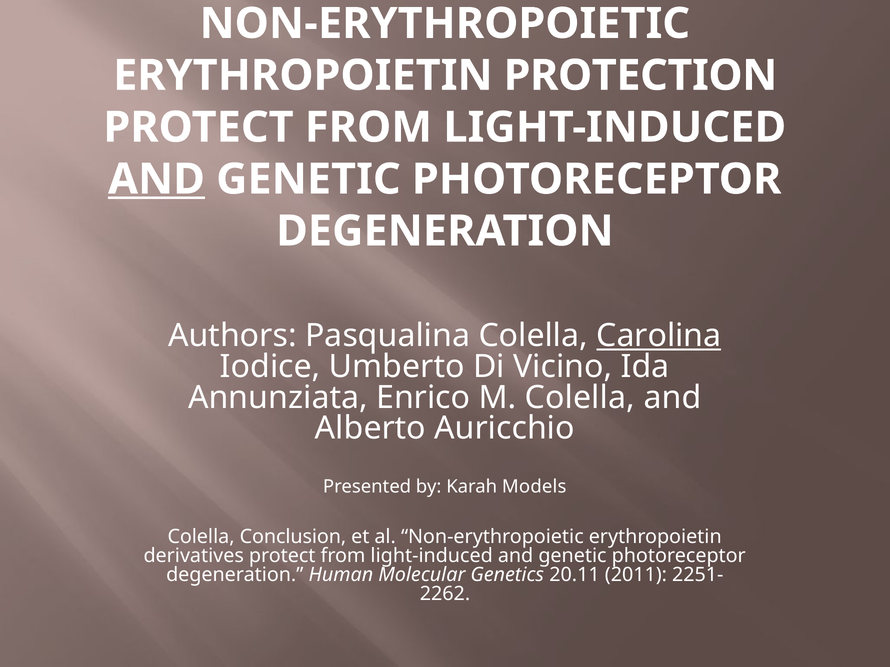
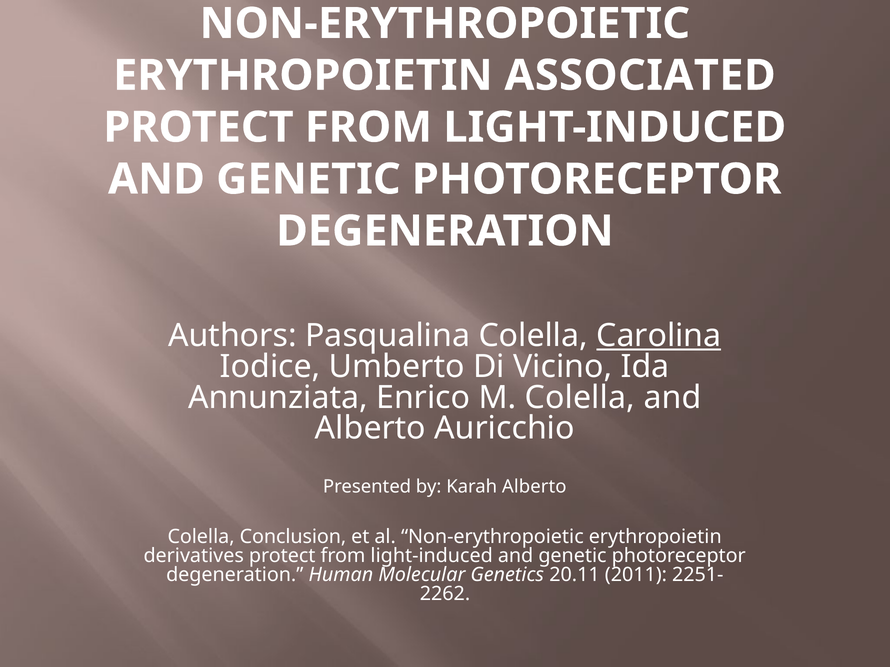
PROTECTION: PROTECTION -> ASSOCIATED
AND at (156, 179) underline: present -> none
Karah Models: Models -> Alberto
